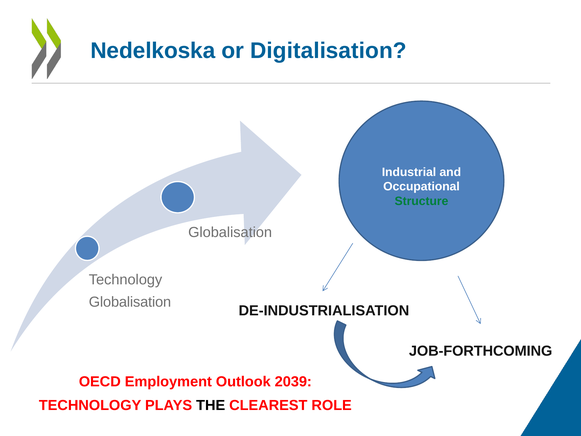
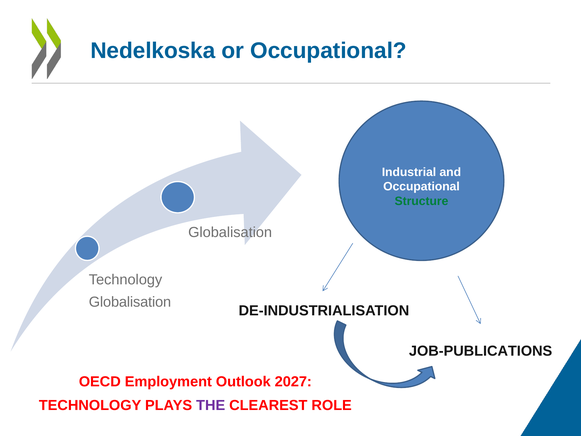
or Digitalisation: Digitalisation -> Occupational
JOB-FORTHCOMING: JOB-FORTHCOMING -> JOB-PUBLICATIONS
2039: 2039 -> 2027
THE at (211, 405) colour: black -> purple
